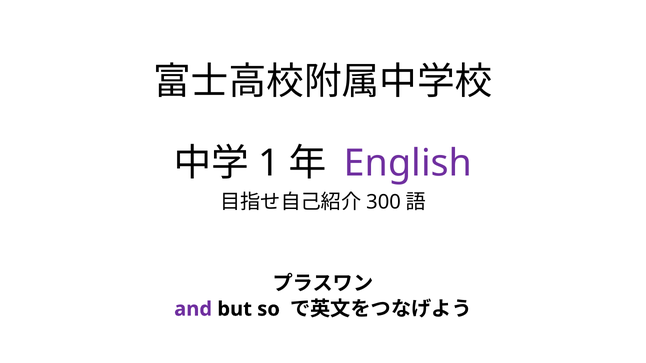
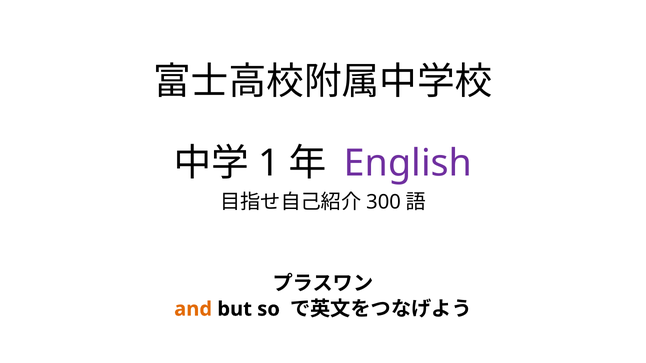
and colour: purple -> orange
